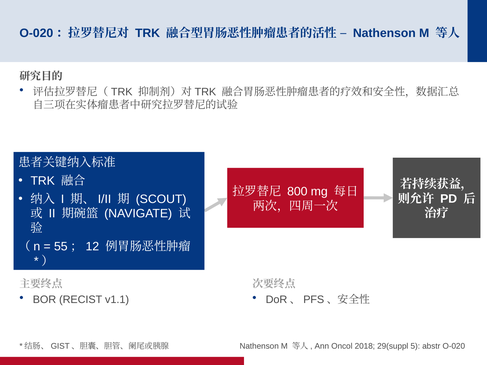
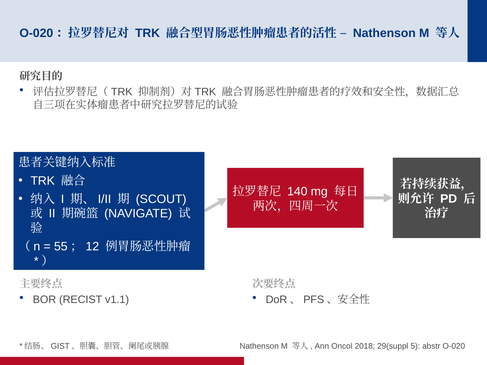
800: 800 -> 140
